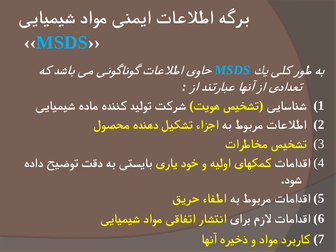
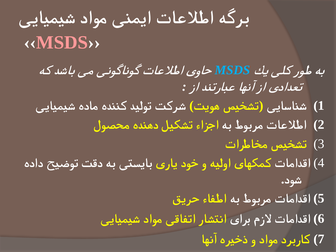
MSDS at (62, 43) colour: light blue -> pink
